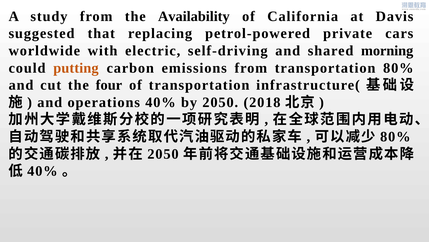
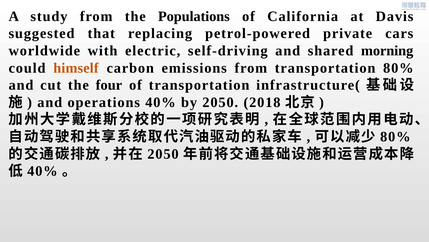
Availability: Availability -> Populations
putting: putting -> himself
